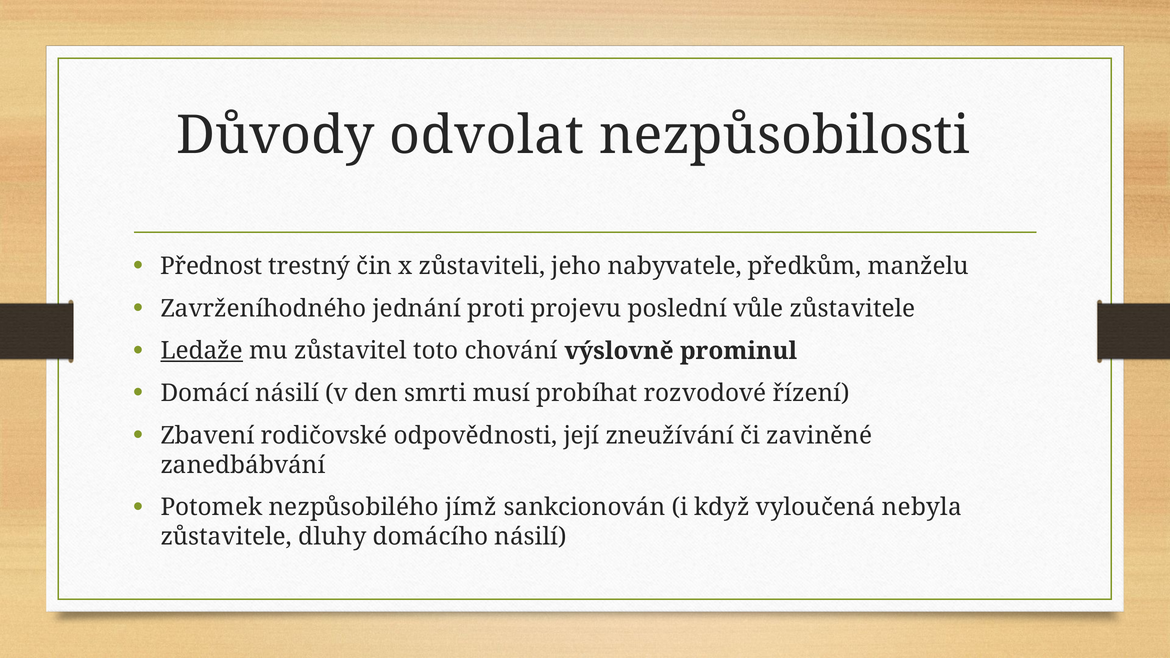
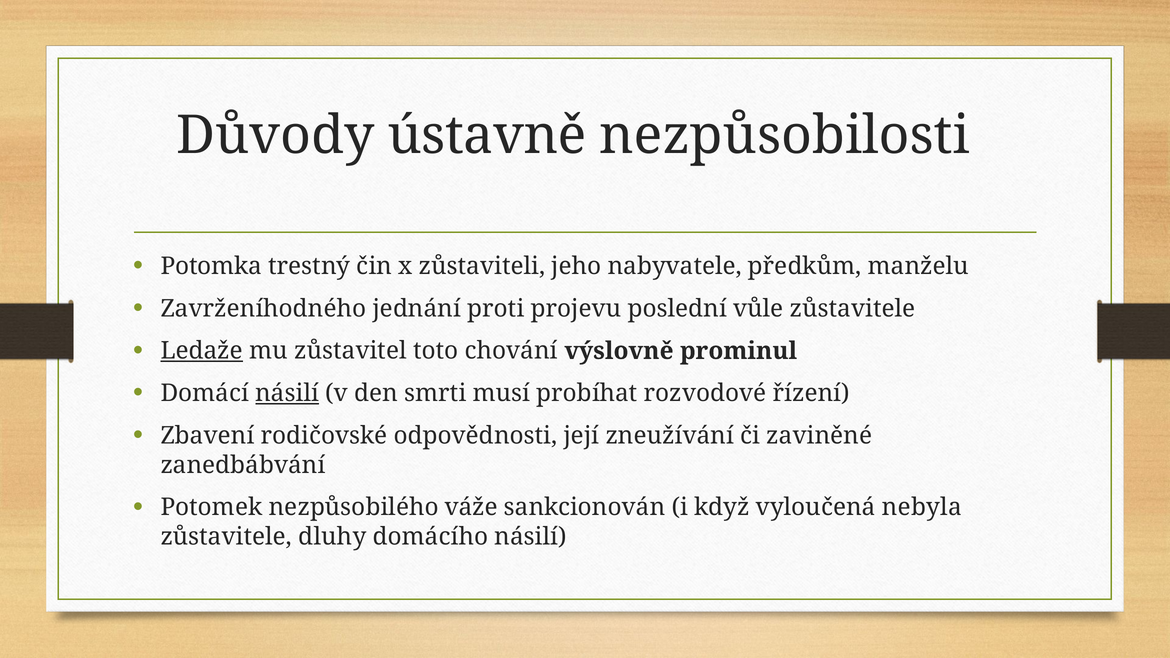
odvolat: odvolat -> ústavně
Přednost: Přednost -> Potomka
násilí at (287, 393) underline: none -> present
jímž: jímž -> váže
